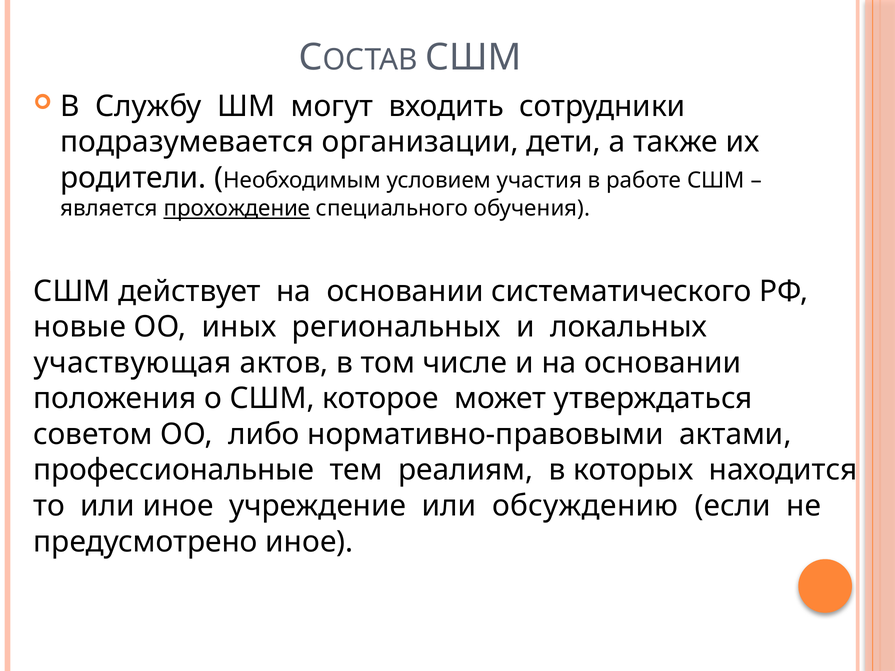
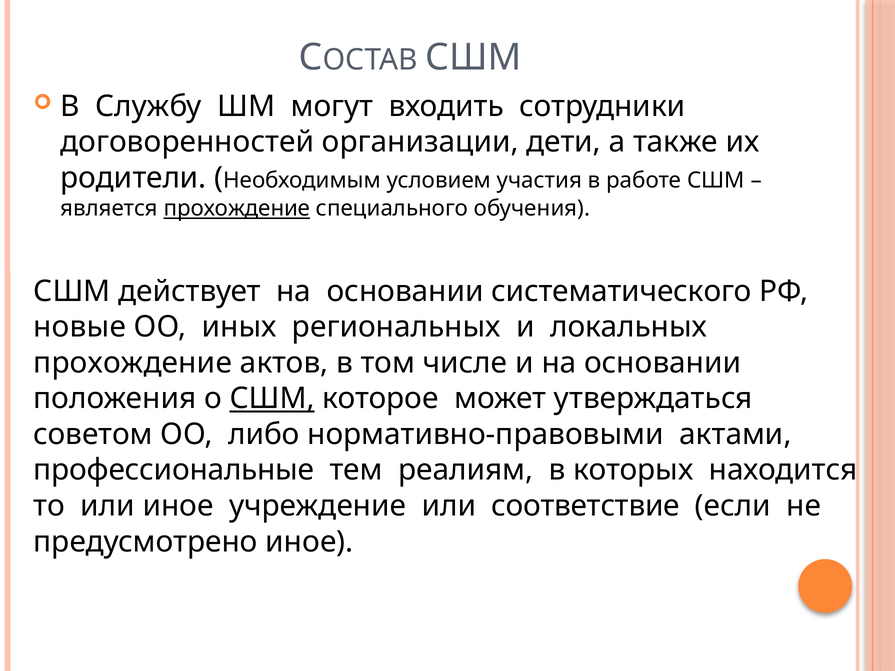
подразумевается: подразумевается -> договоренностей
участвующая at (133, 363): участвующая -> прохождение
СШМ at (272, 399) underline: none -> present
обсуждению: обсуждению -> соответствие
